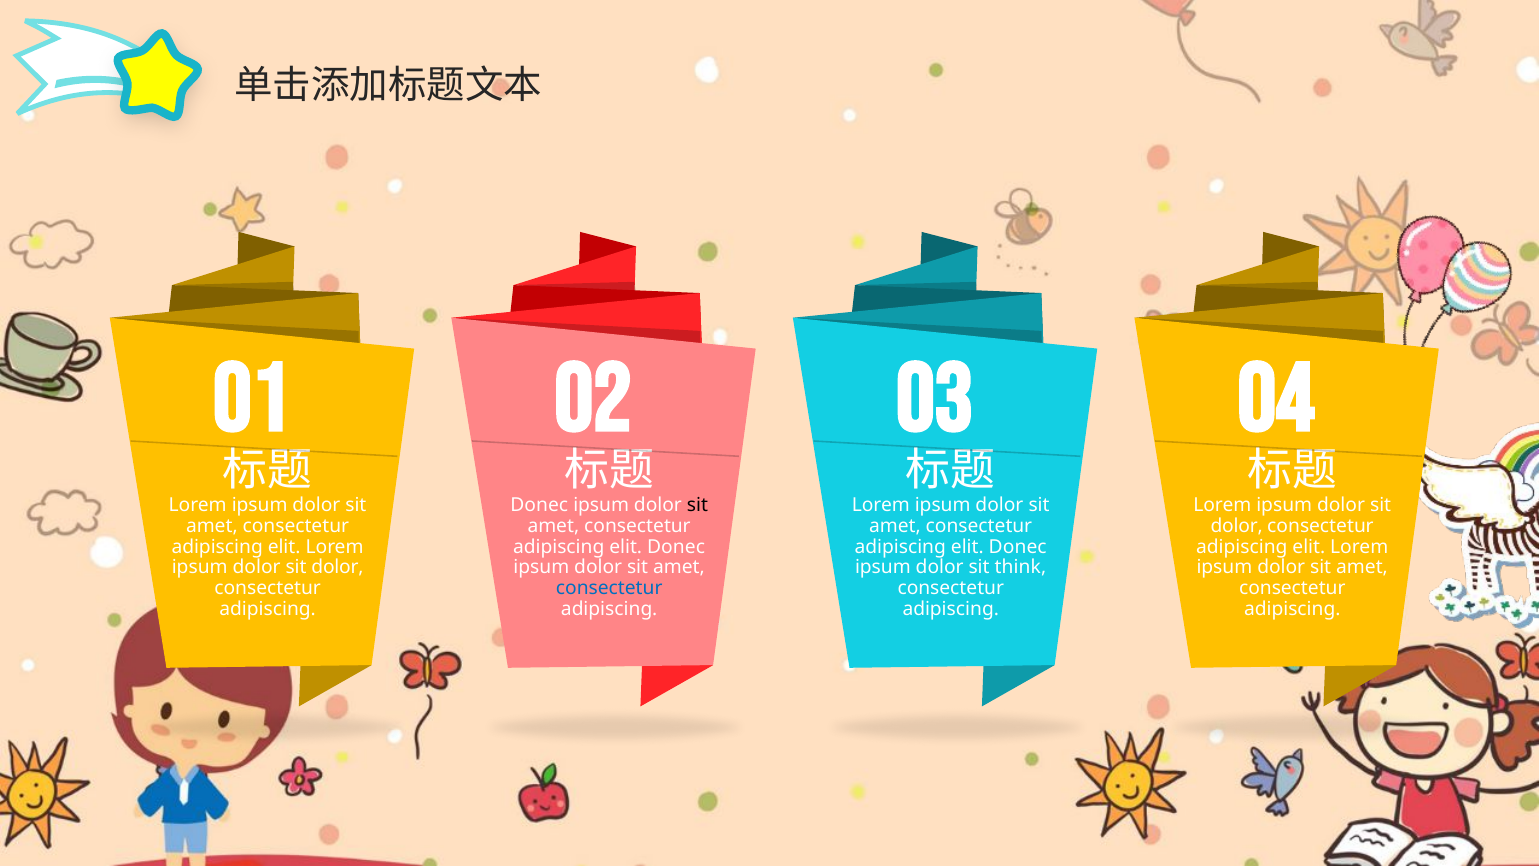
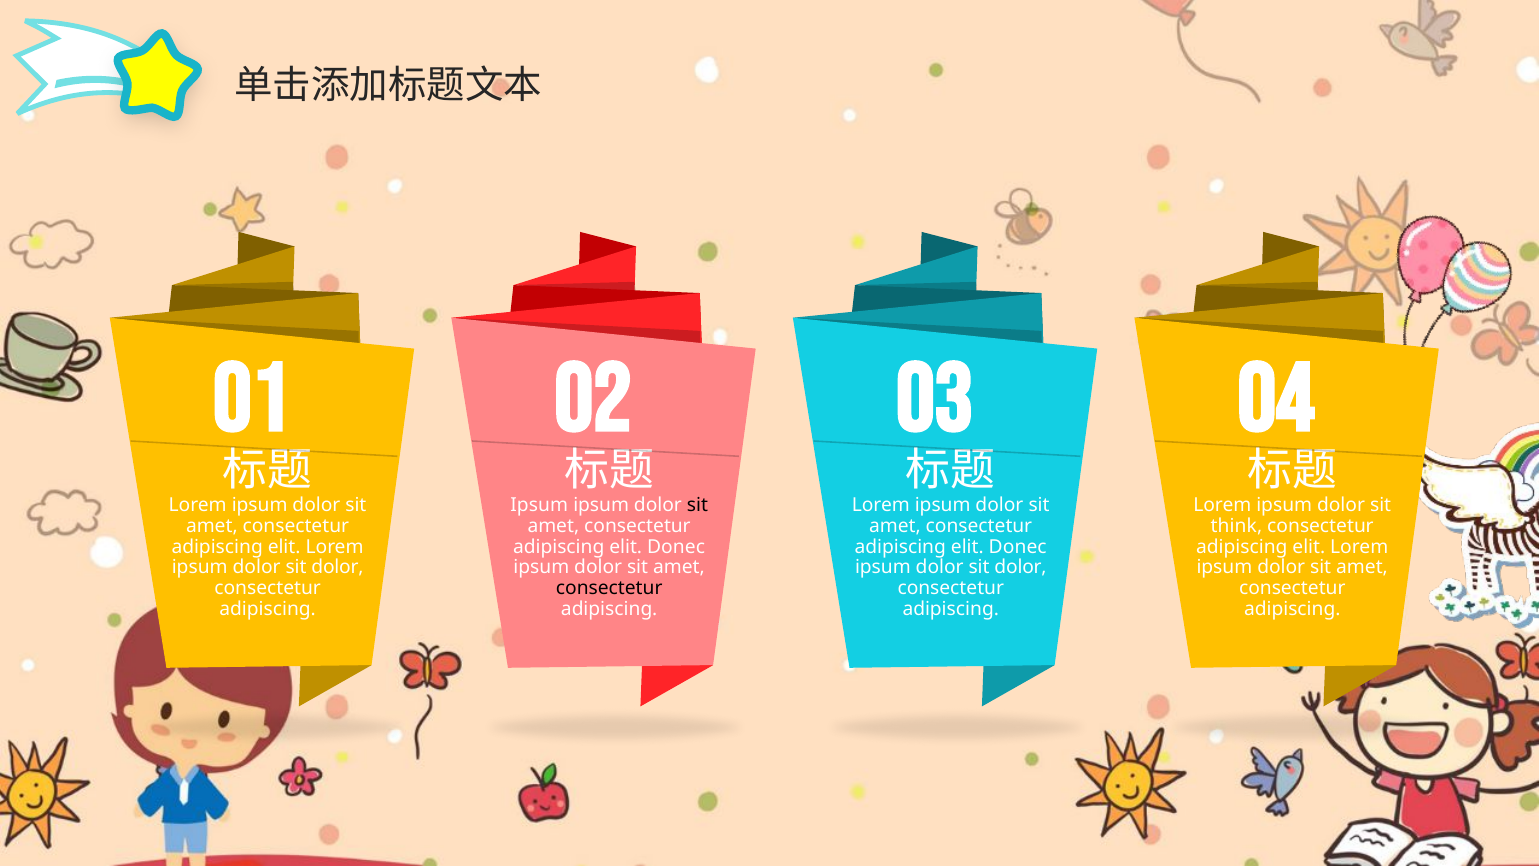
Donec at (539, 505): Donec -> Ipsum
dolor at (1237, 526): dolor -> think
think at (1020, 567): think -> dolor
consectetur at (609, 588) colour: blue -> black
